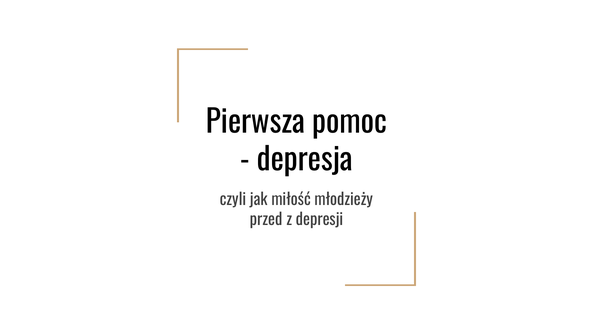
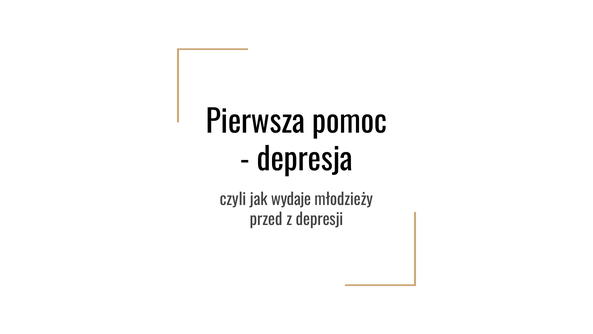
miłość: miłość -> wydaje
